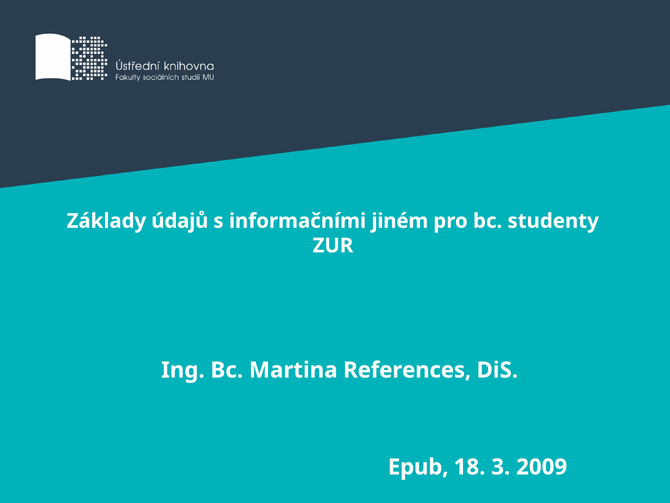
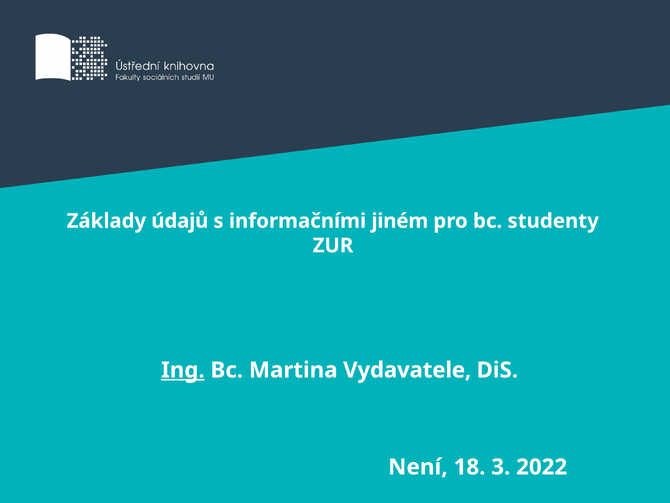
Ing underline: none -> present
References: References -> Vydavatele
Epub: Epub -> Není
2009: 2009 -> 2022
